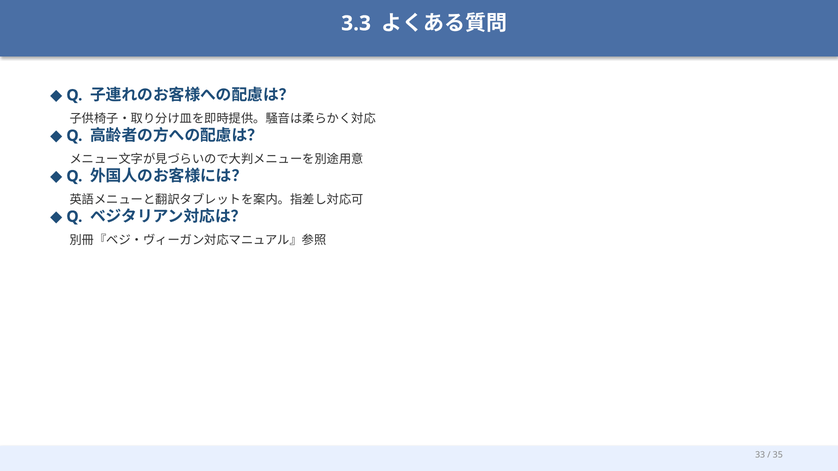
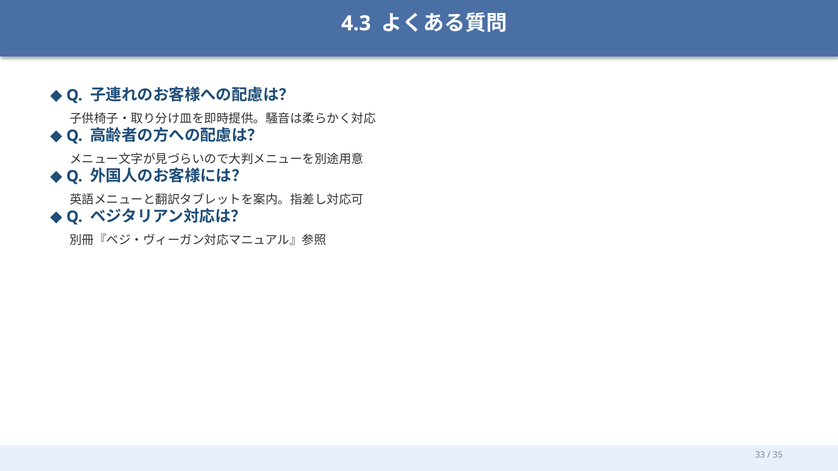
3.3: 3.3 -> 4.3
